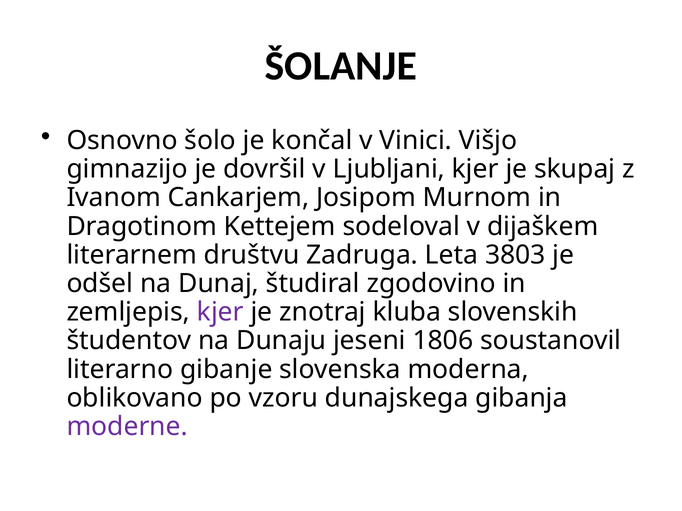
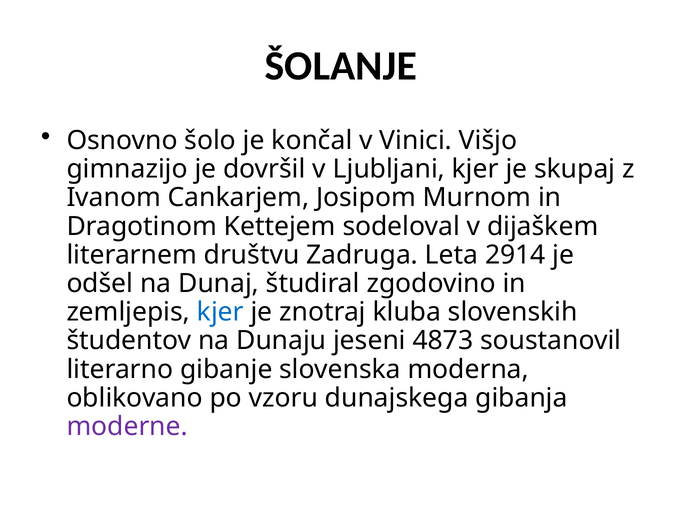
3803: 3803 -> 2914
kjer at (220, 312) colour: purple -> blue
1806: 1806 -> 4873
